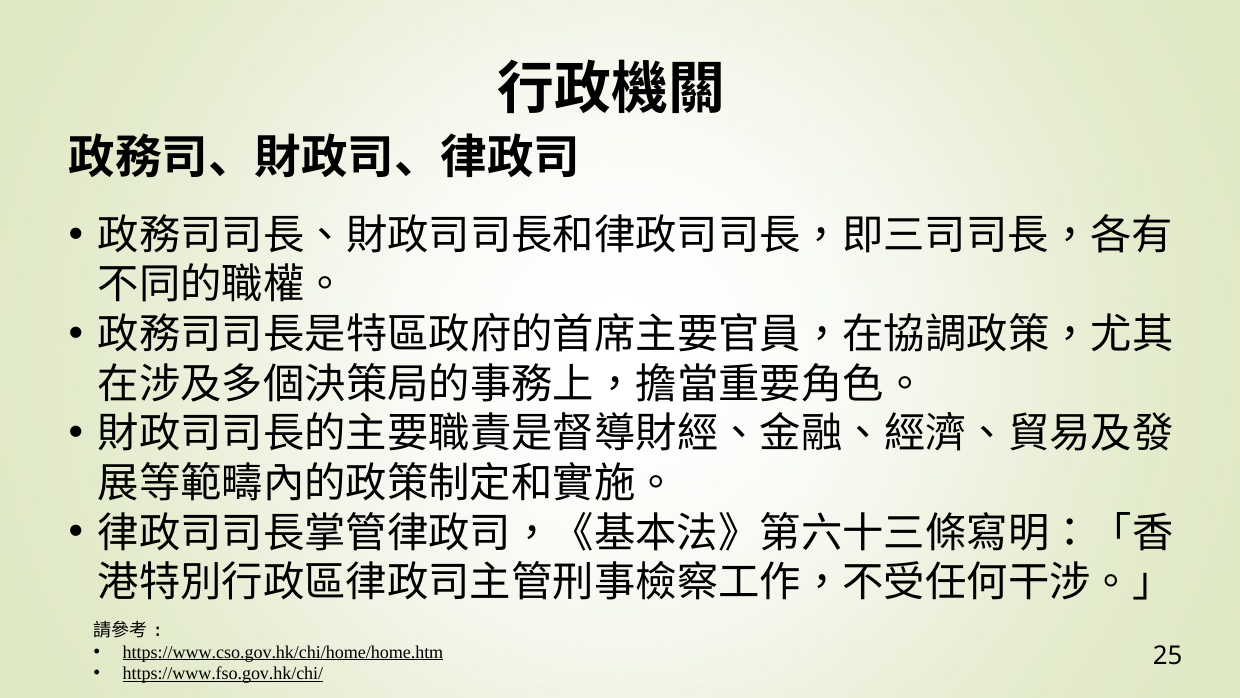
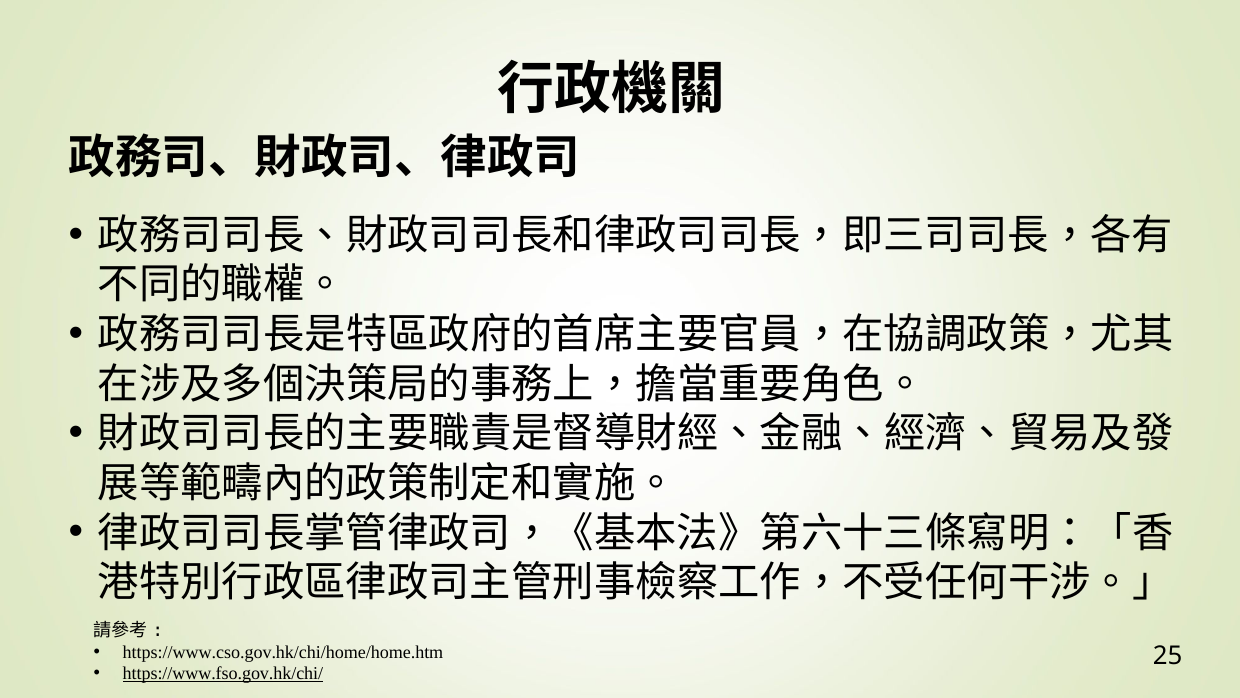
https://www.cso.gov.hk/chi/home/home.htm underline: present -> none
